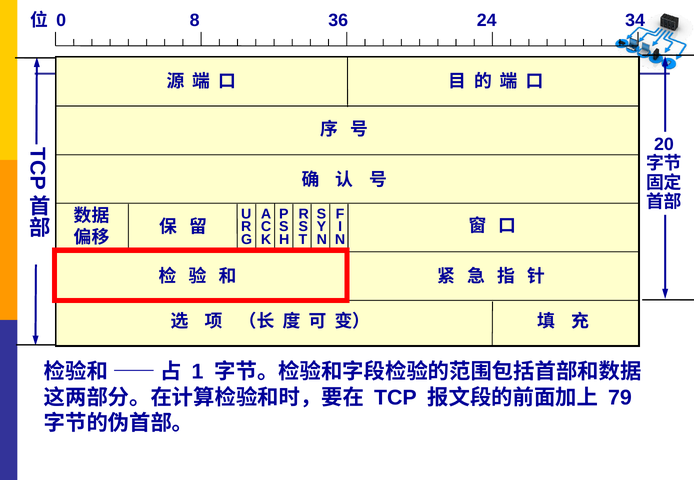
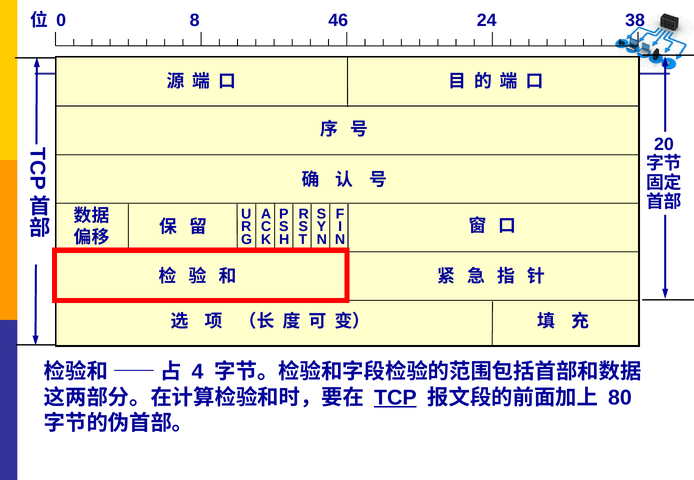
36: 36 -> 46
34: 34 -> 38
1: 1 -> 4
TCP underline: none -> present
79: 79 -> 80
